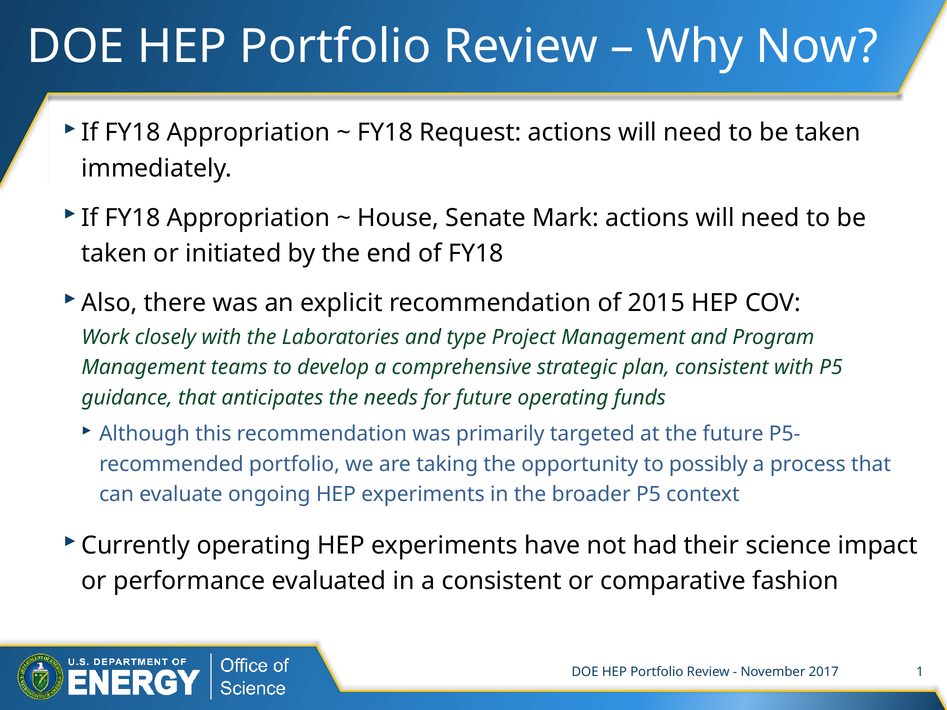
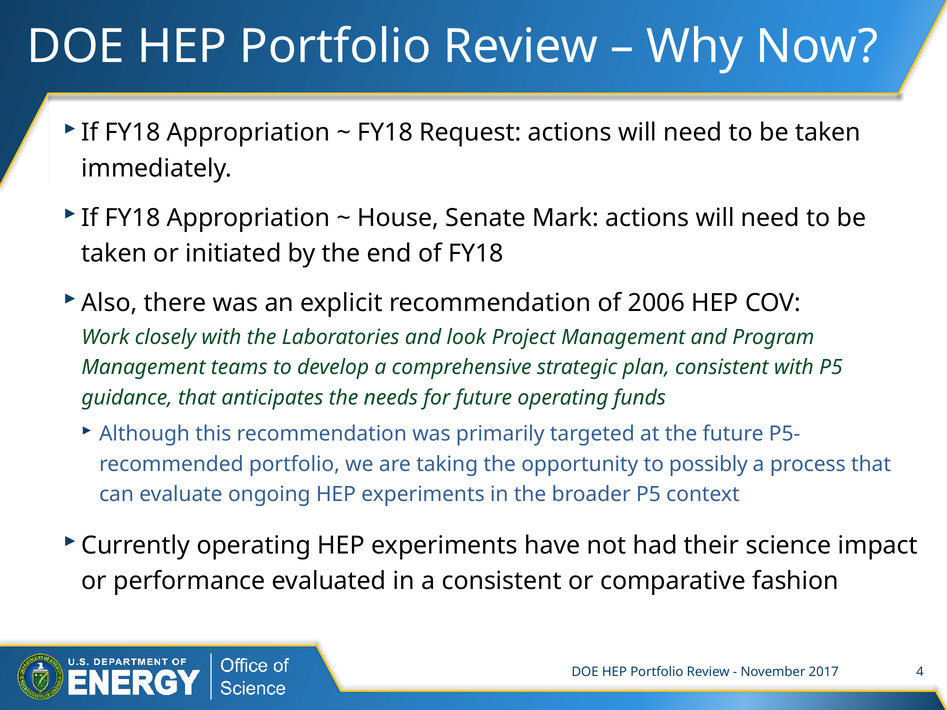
2015: 2015 -> 2006
type: type -> look
1: 1 -> 4
